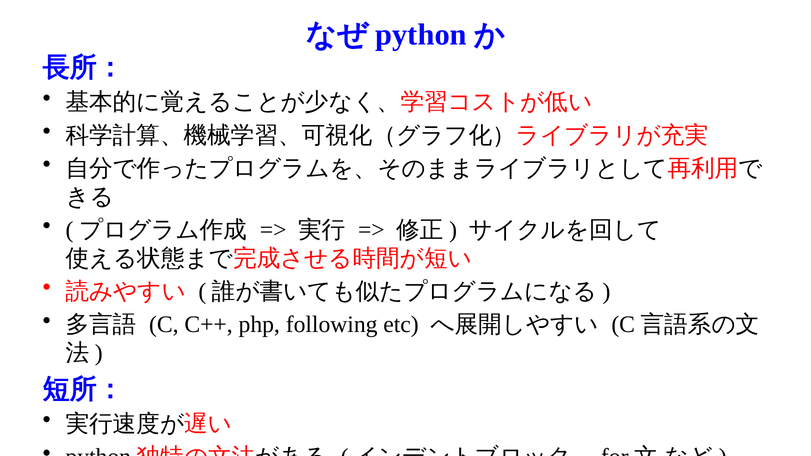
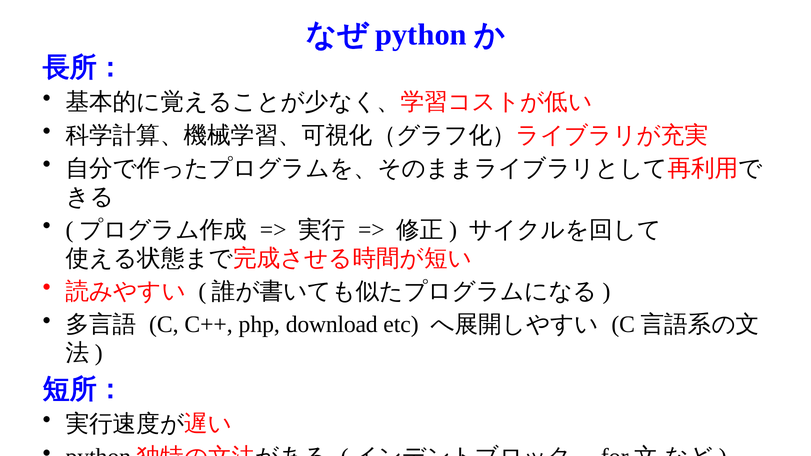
following: following -> download
